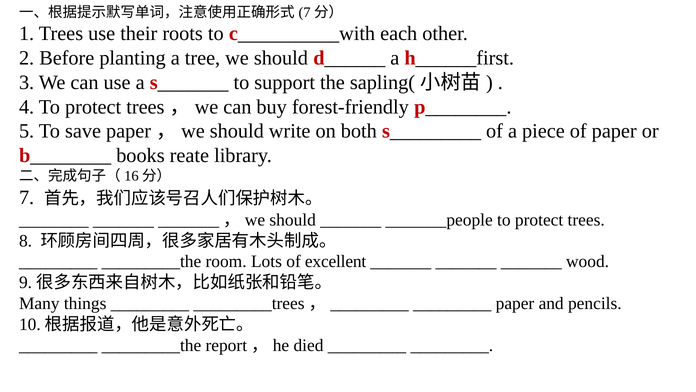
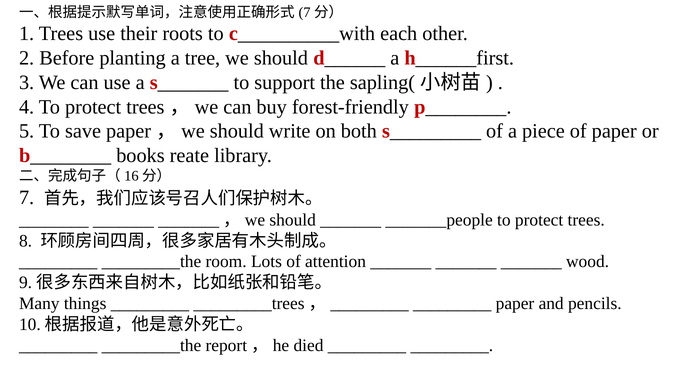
excellent: excellent -> attention
